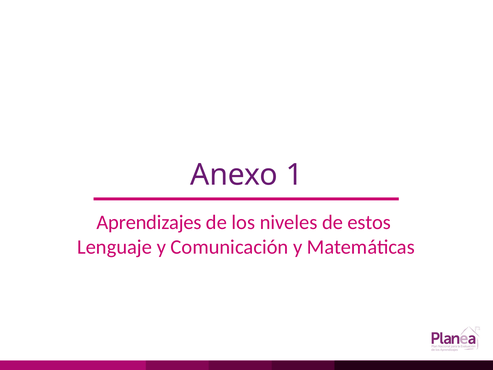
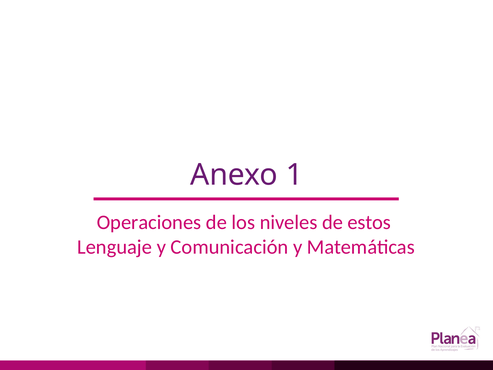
Aprendizajes: Aprendizajes -> Operaciones
